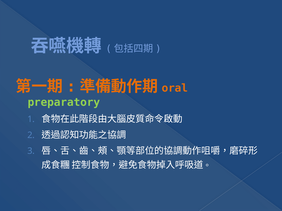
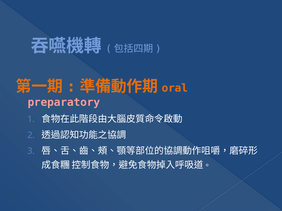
preparatory colour: light green -> pink
